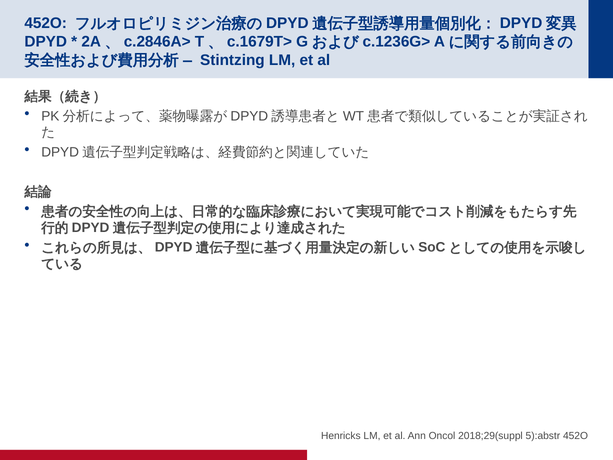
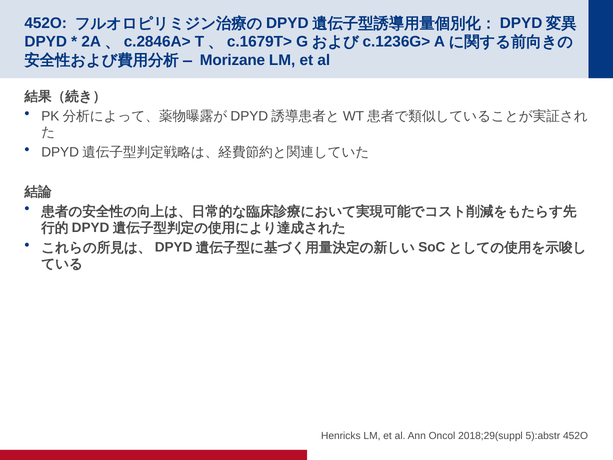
Stintzing: Stintzing -> Morizane
